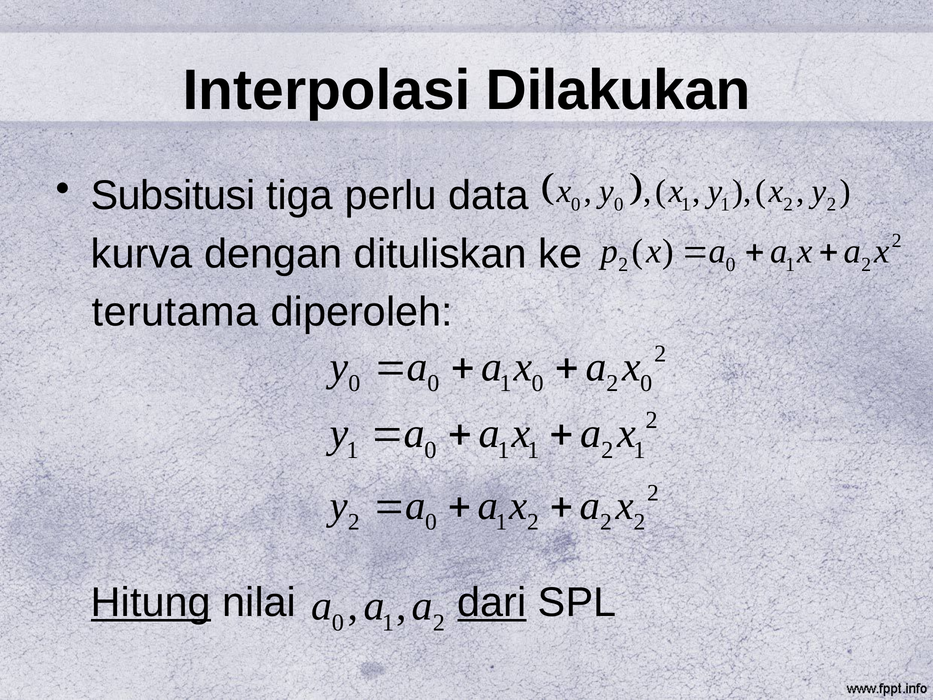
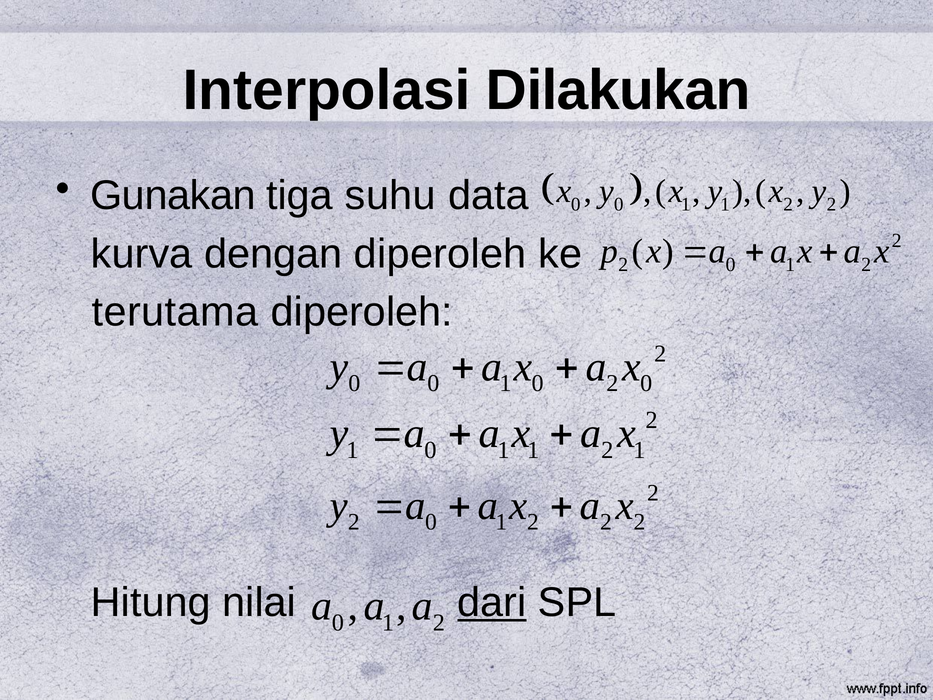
Subsitusi: Subsitusi -> Gunakan
perlu: perlu -> suhu
dengan dituliskan: dituliskan -> diperoleh
Hitung underline: present -> none
